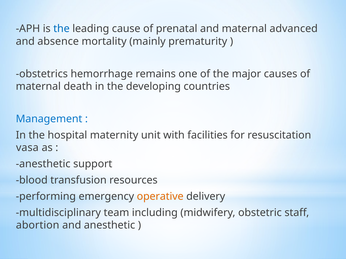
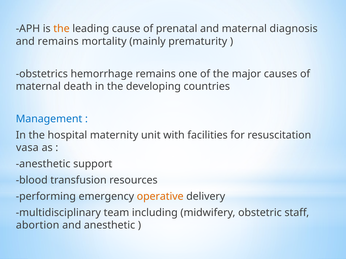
the at (62, 29) colour: blue -> orange
advanced: advanced -> diagnosis
and absence: absence -> remains
